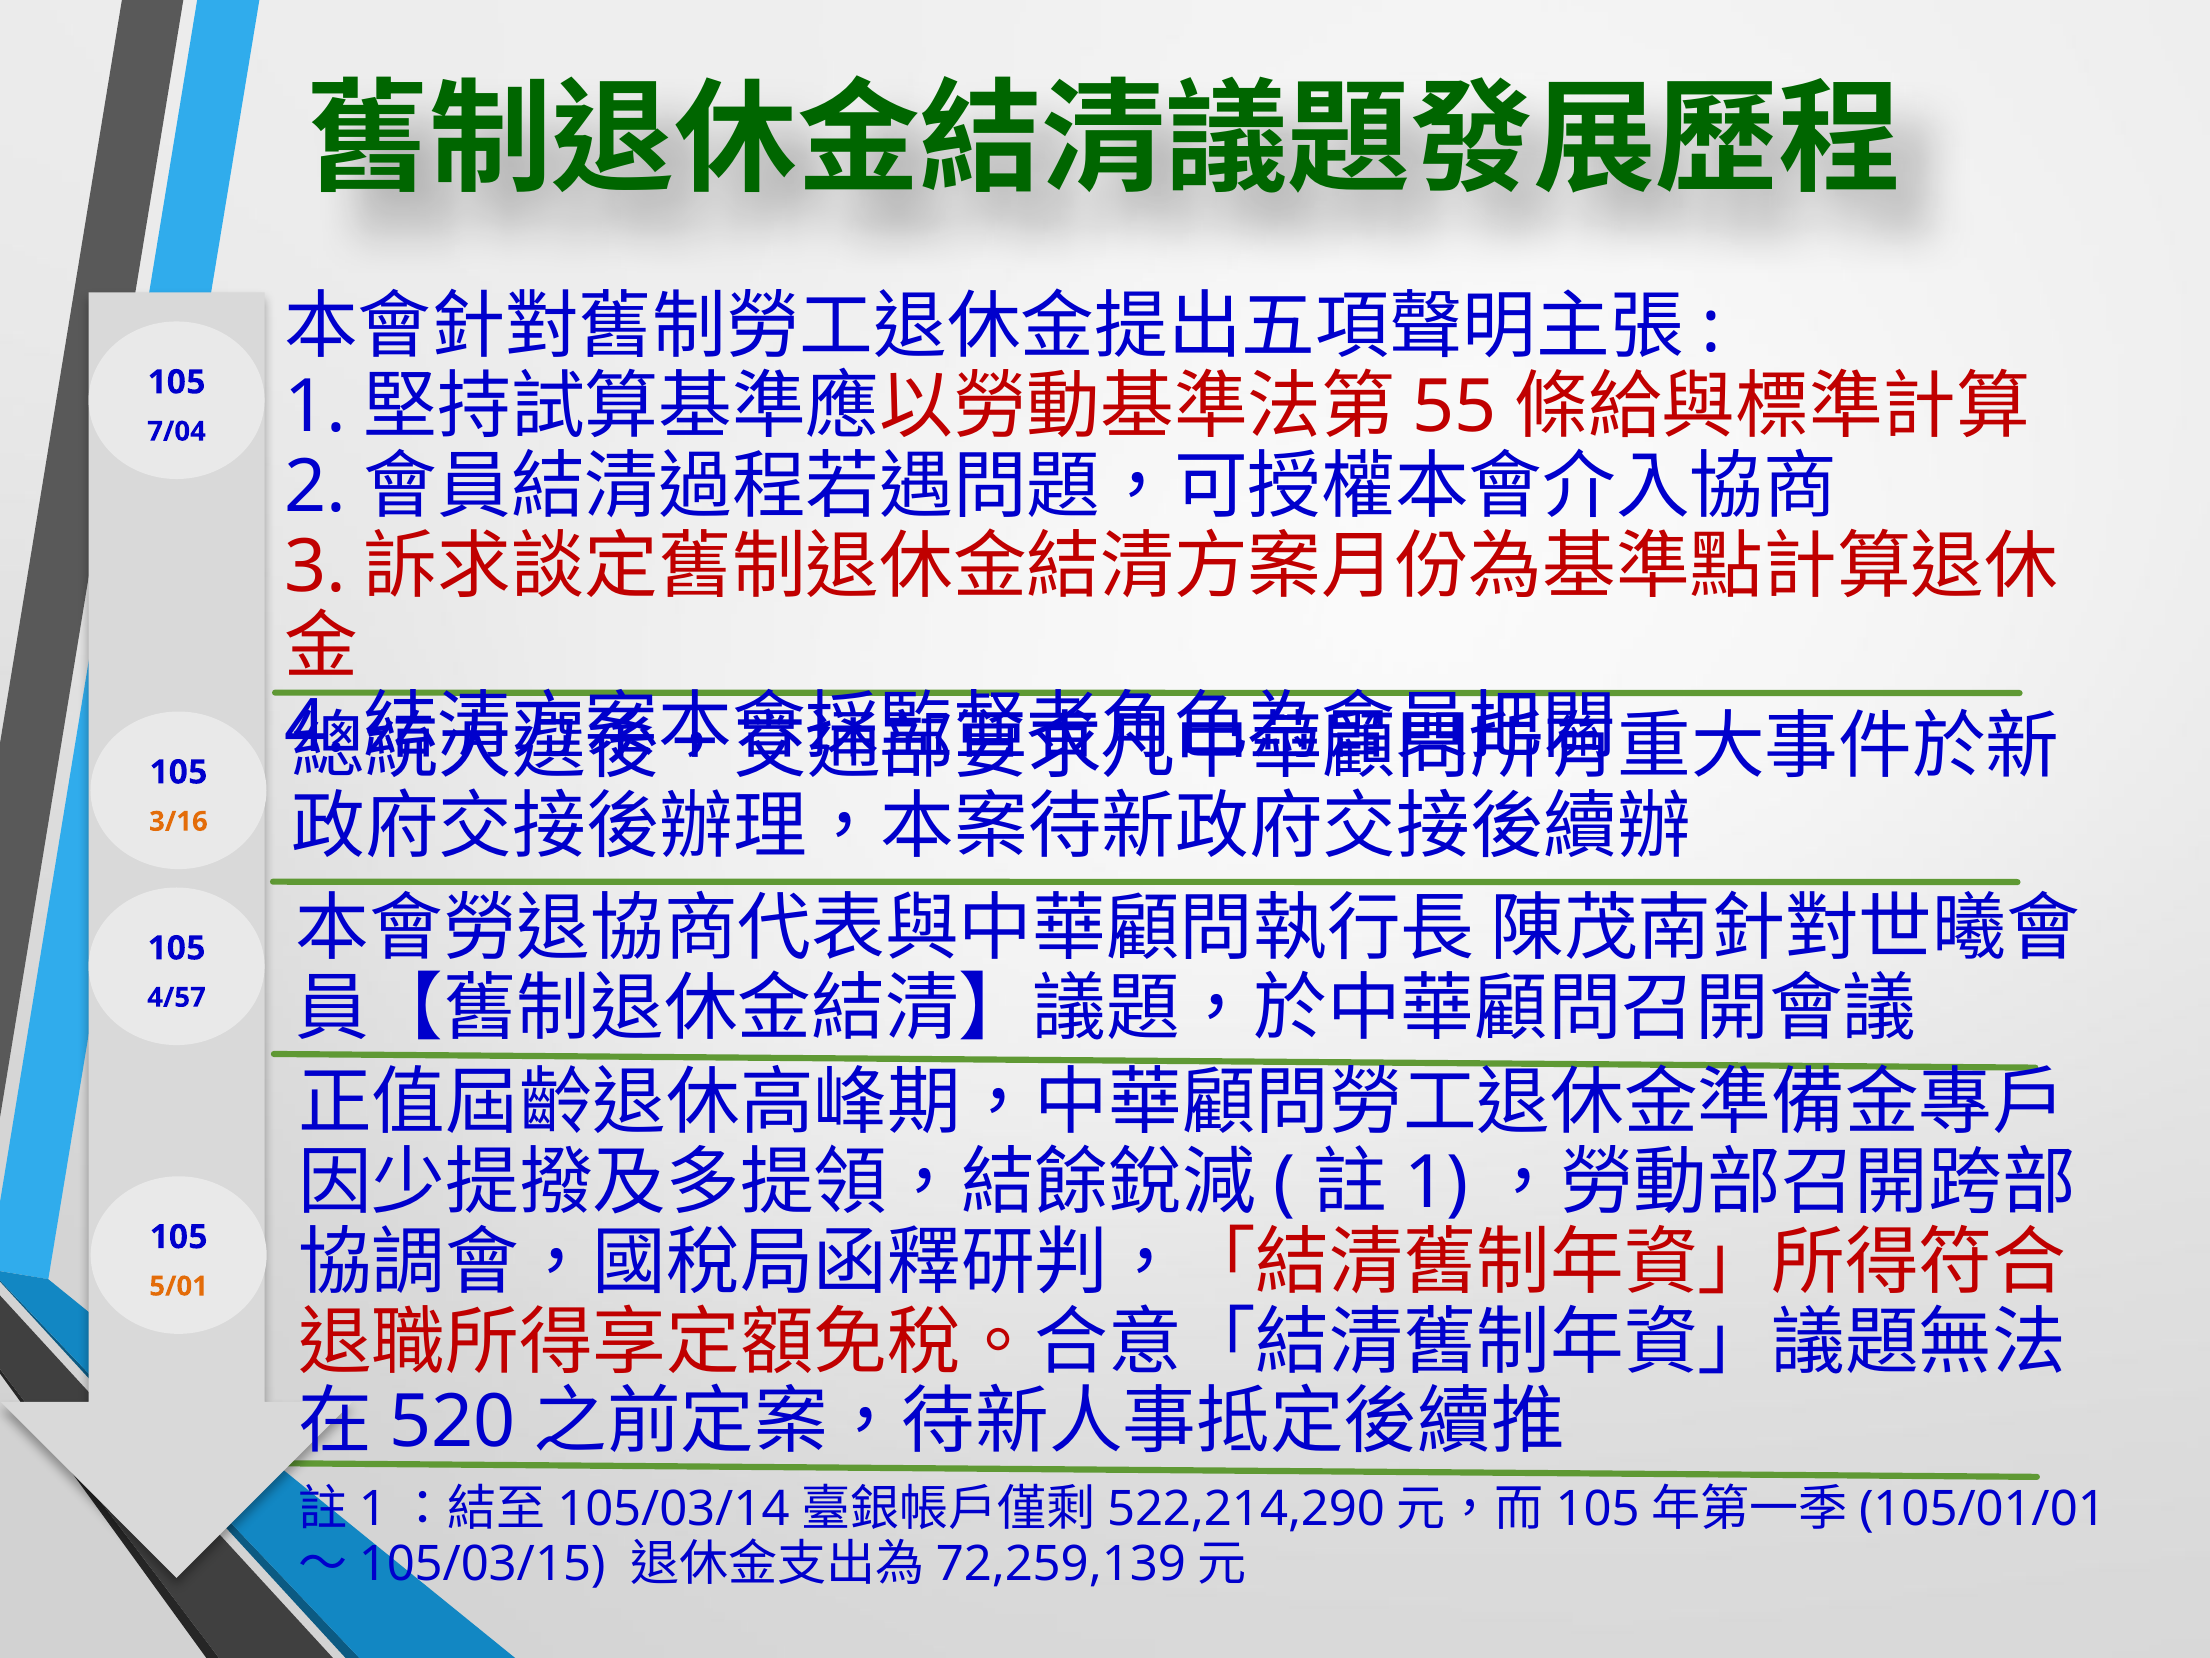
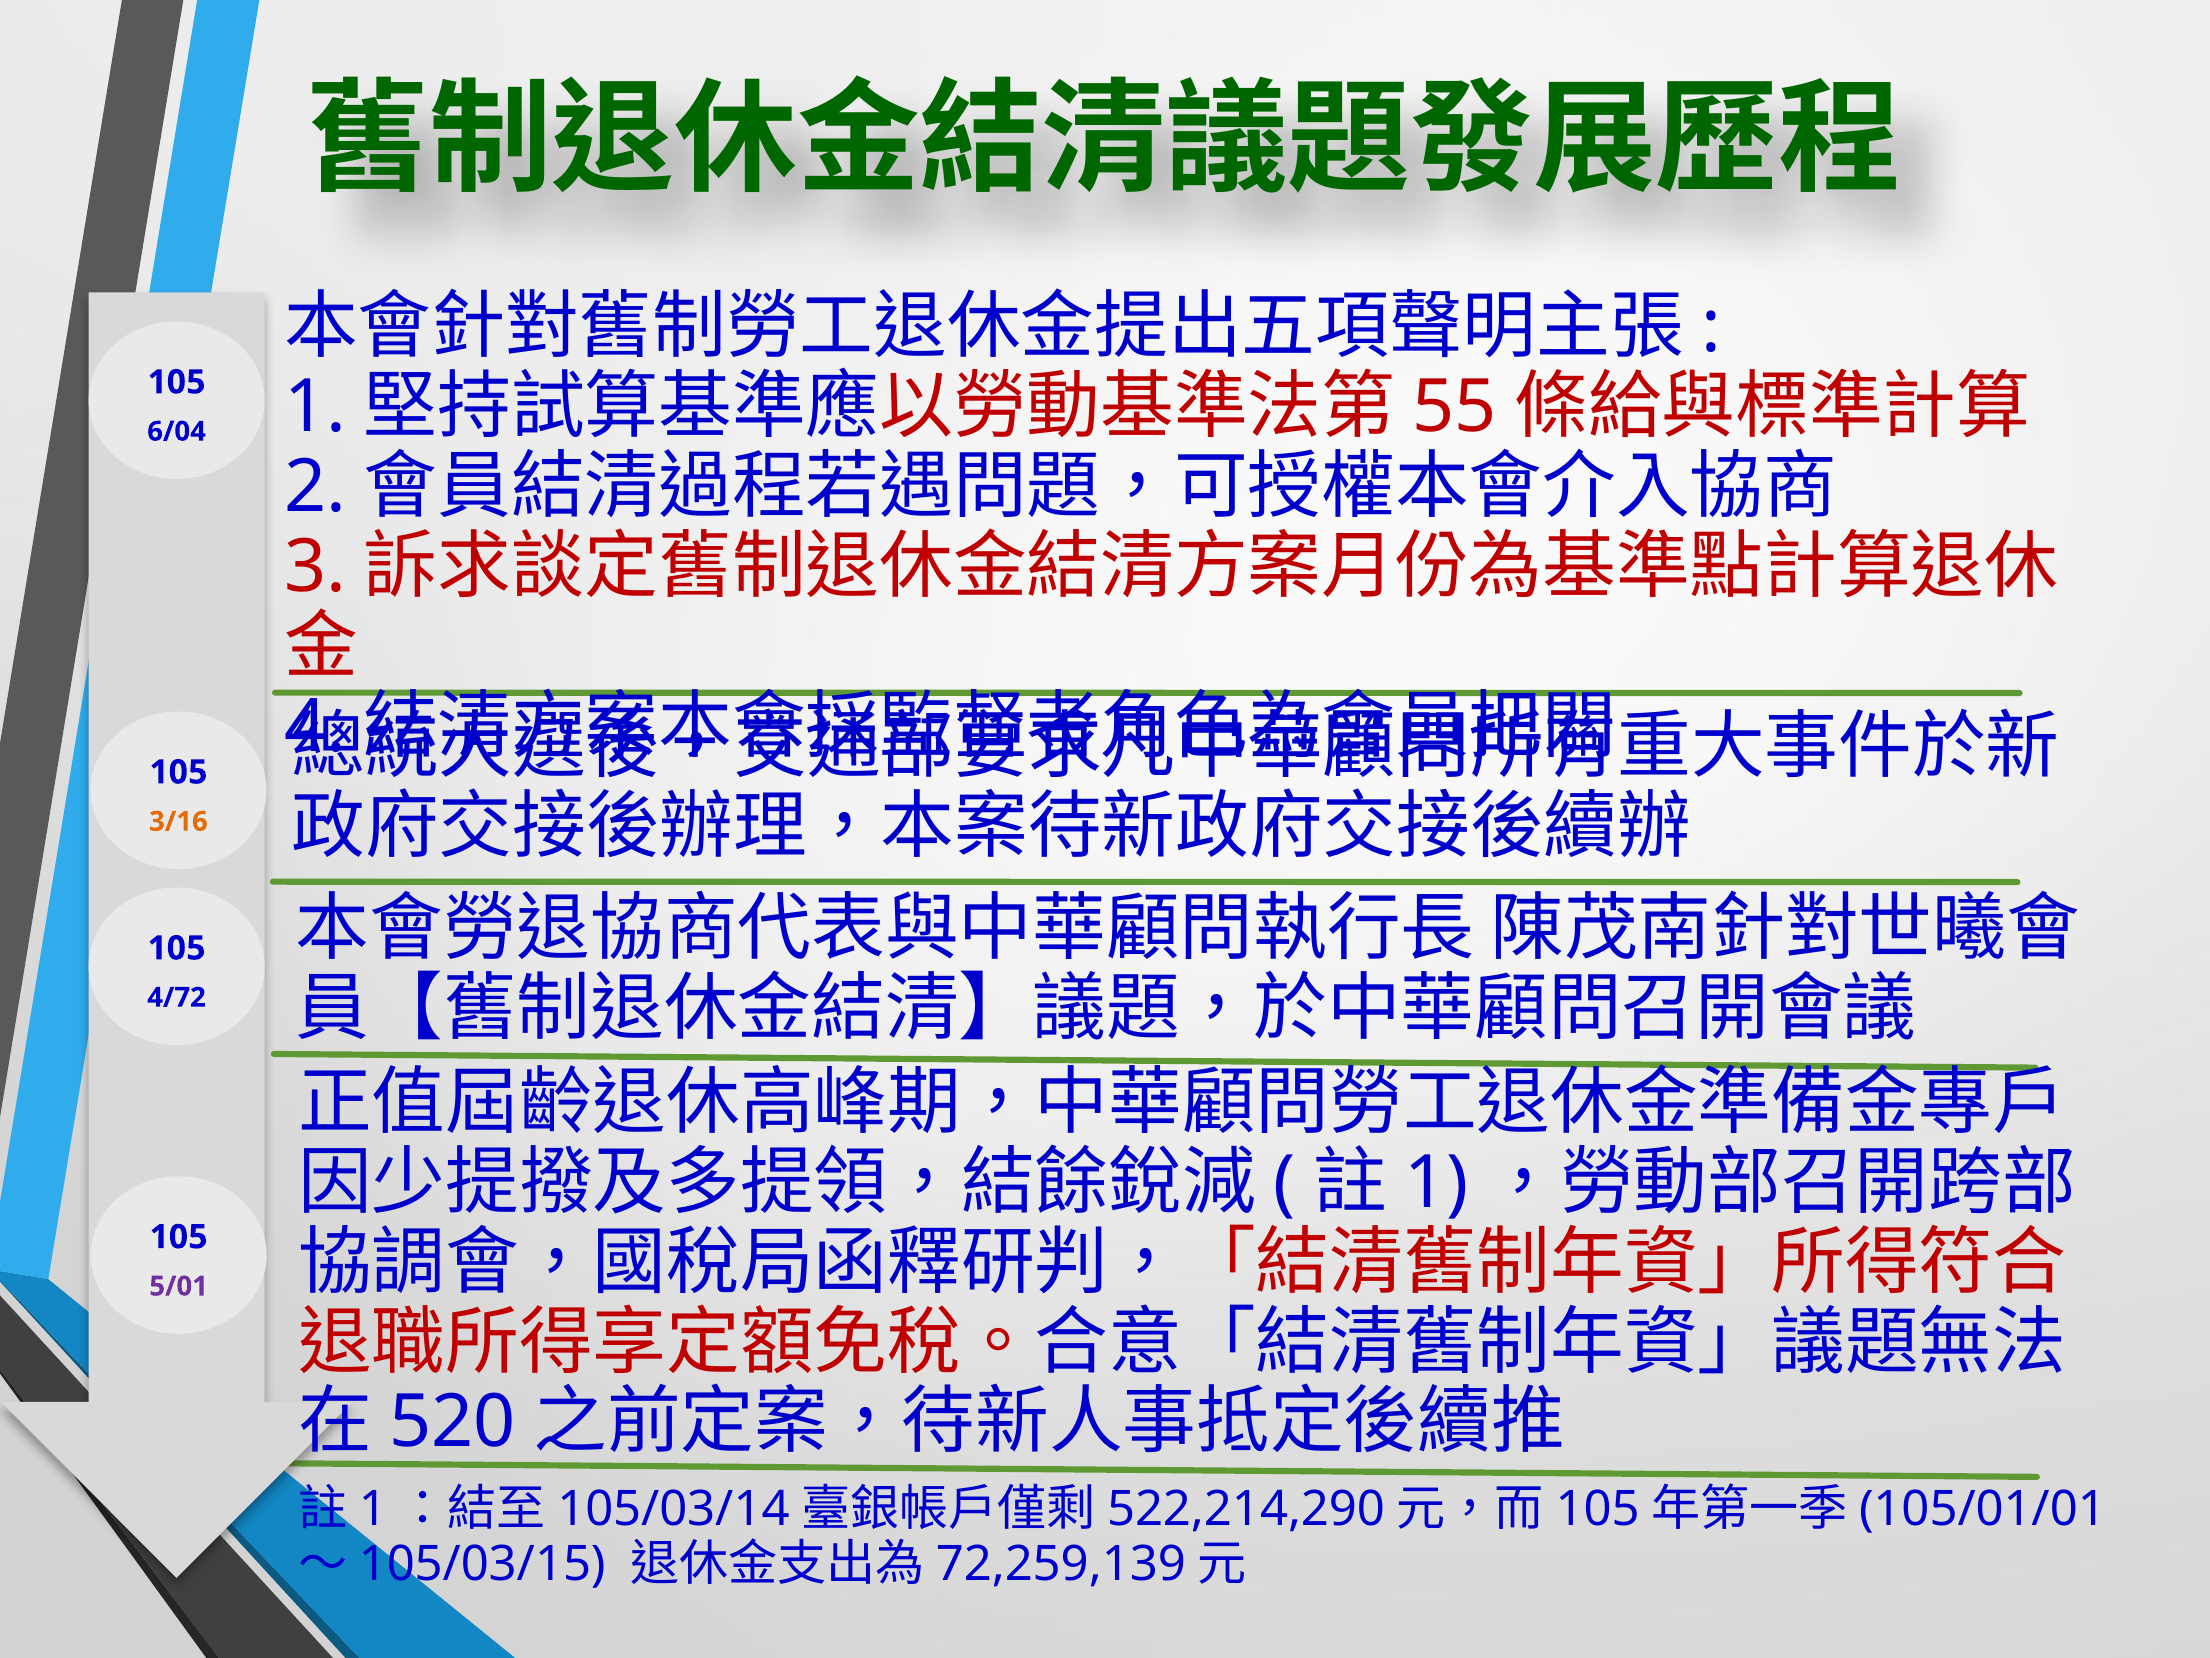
7/04: 7/04 -> 6/04
4/57: 4/57 -> 4/72
5/01 colour: orange -> purple
